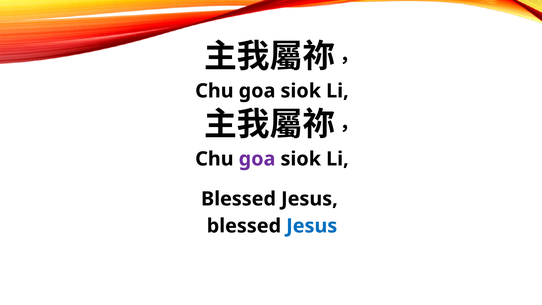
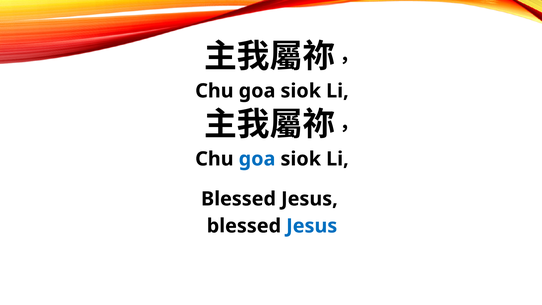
goa at (257, 159) colour: purple -> blue
